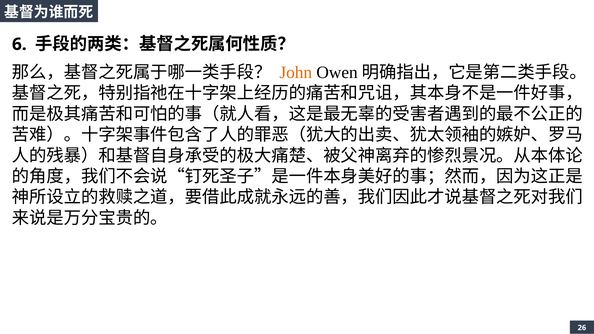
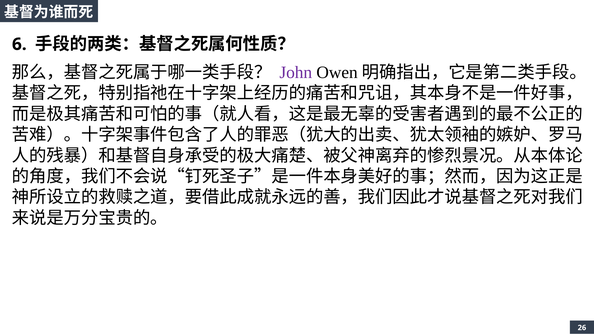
John colour: orange -> purple
